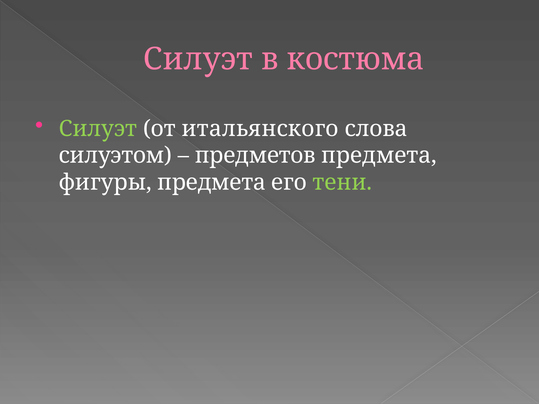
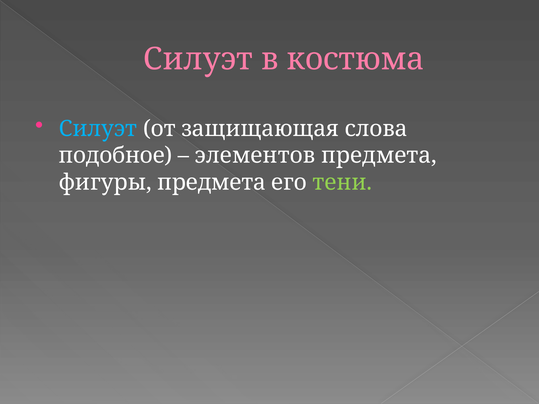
Силуэт at (98, 129) colour: light green -> light blue
итальянского: итальянского -> защищающая
силуэтом: силуэтом -> подобное
предметов: предметов -> элементов
